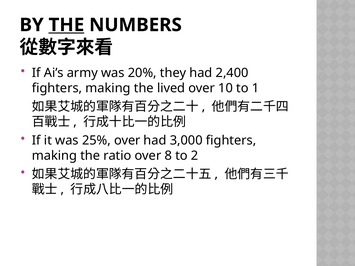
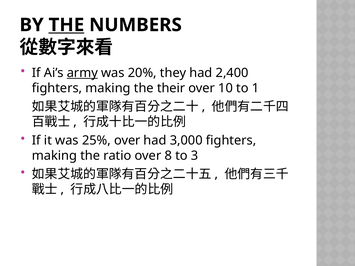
army underline: none -> present
lived: lived -> their
2: 2 -> 3
